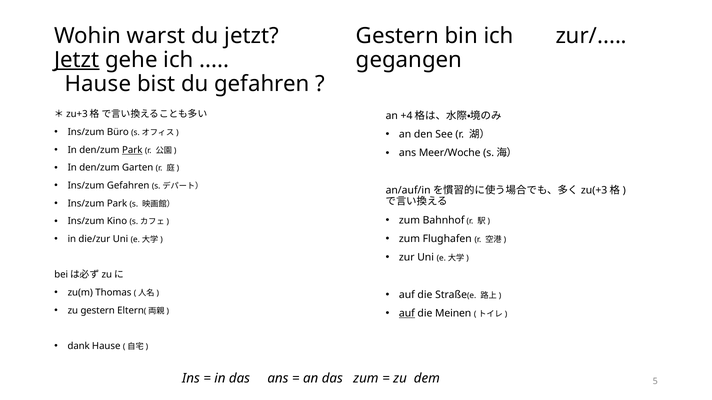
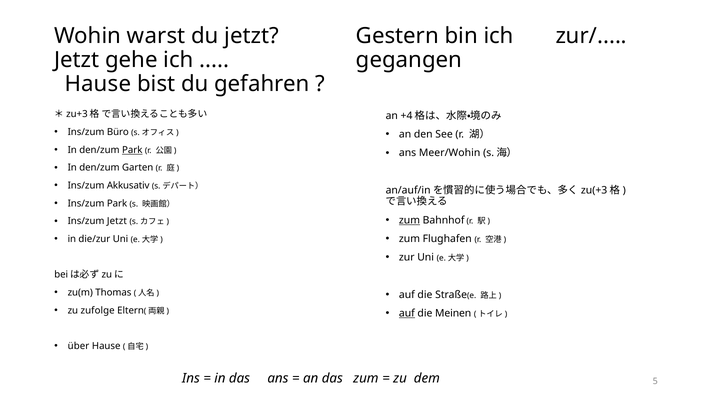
Jetzt at (77, 60) underline: present -> none
Meer/Woche: Meer/Woche -> Meer/Wohin
Ins/zum Gefahren: Gefahren -> Akkusativ
zum at (409, 220) underline: none -> present
Ins/zum Kino: Kino -> Jetzt
zu gestern: gestern -> zufolge
dank: dank -> über
